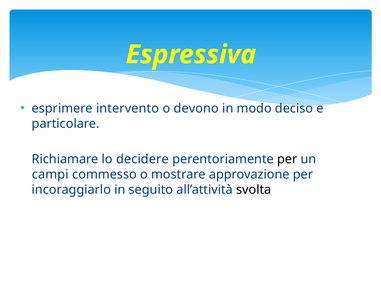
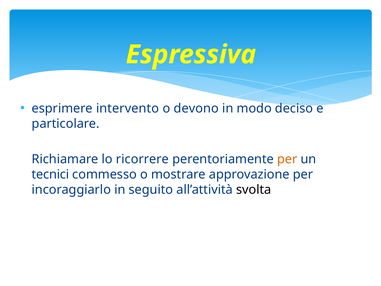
decidere: decidere -> ricorrere
per at (287, 159) colour: black -> orange
campi: campi -> tecnici
